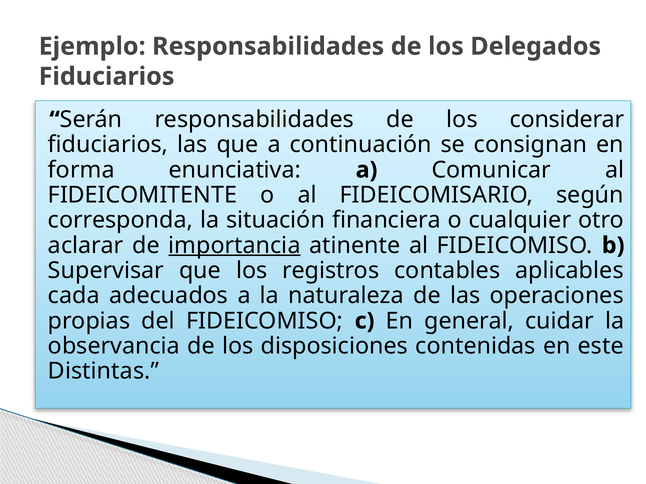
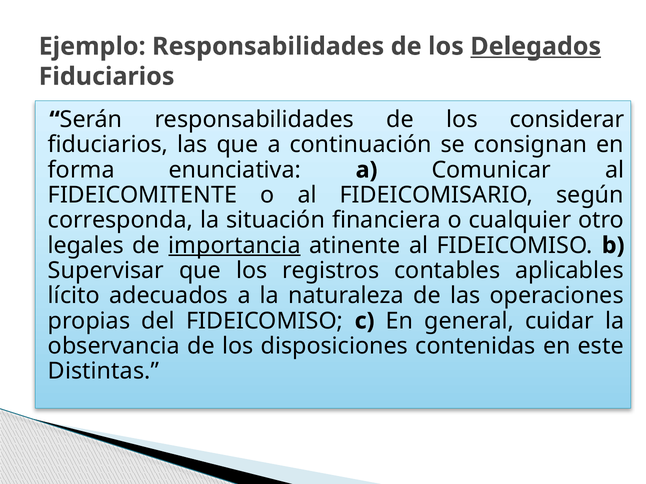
Delegados underline: none -> present
aclarar: aclarar -> legales
cada: cada -> lícito
